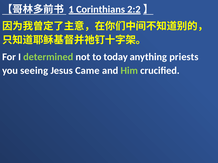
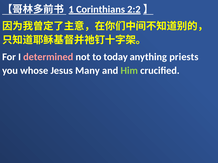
determined colour: light green -> pink
seeing: seeing -> whose
Came: Came -> Many
